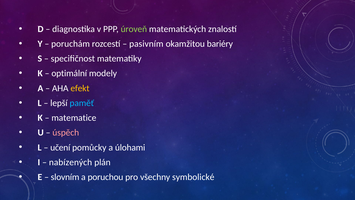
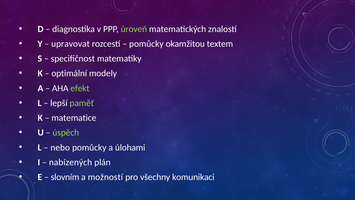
poruchám: poruchám -> upravovat
pasivním at (146, 44): pasivním -> pomůcky
bariéry: bariéry -> textem
efekt colour: yellow -> light green
paměť colour: light blue -> light green
úspěch colour: pink -> light green
učení: učení -> nebo
poruchou: poruchou -> možností
symbolické: symbolické -> komunikaci
